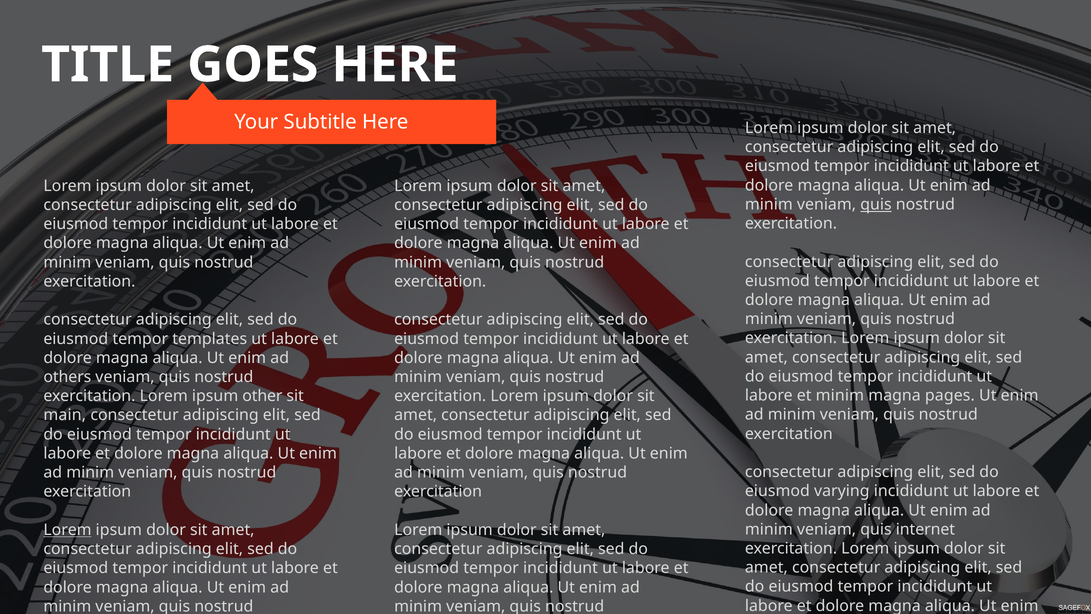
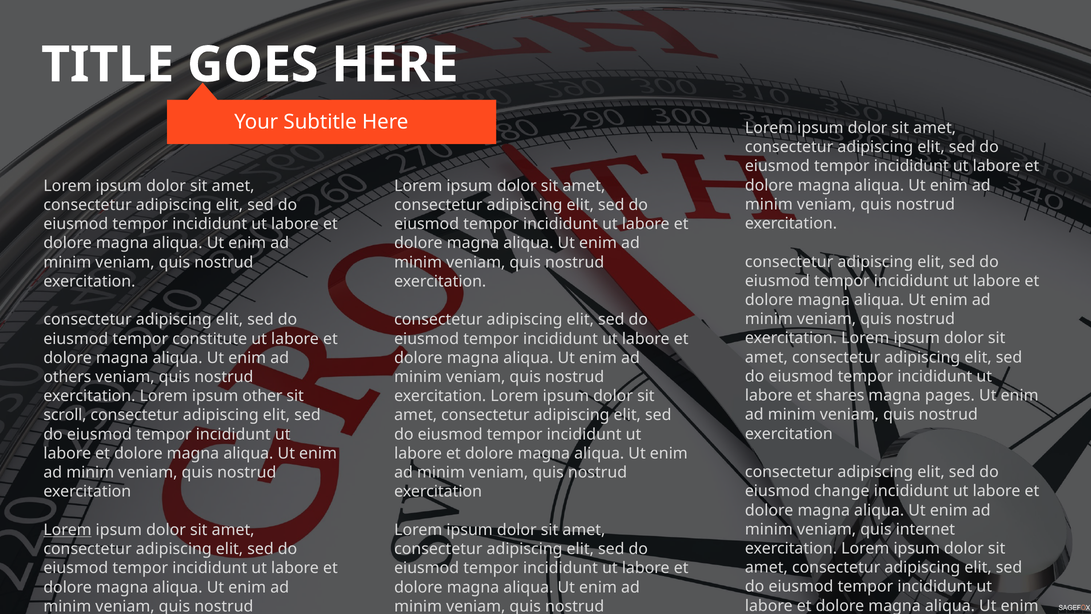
quis at (876, 204) underline: present -> none
templates: templates -> constitute
et minim: minim -> shares
main: main -> scroll
varying: varying -> change
